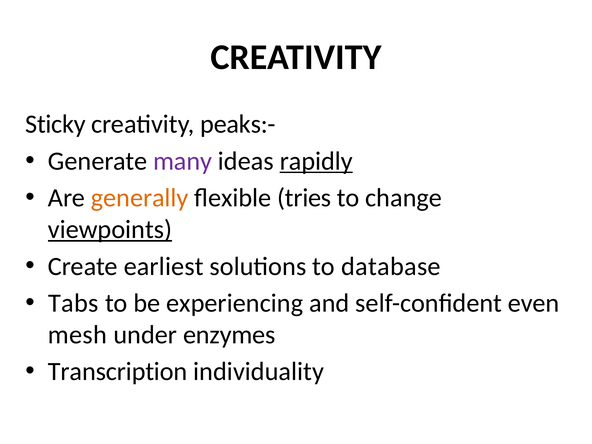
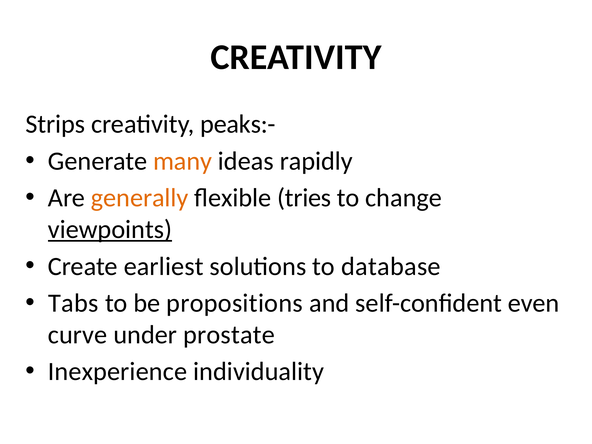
Sticky: Sticky -> Strips
many colour: purple -> orange
rapidly underline: present -> none
experiencing: experiencing -> propositions
mesh: mesh -> curve
enzymes: enzymes -> prostate
Transcription: Transcription -> Inexperience
